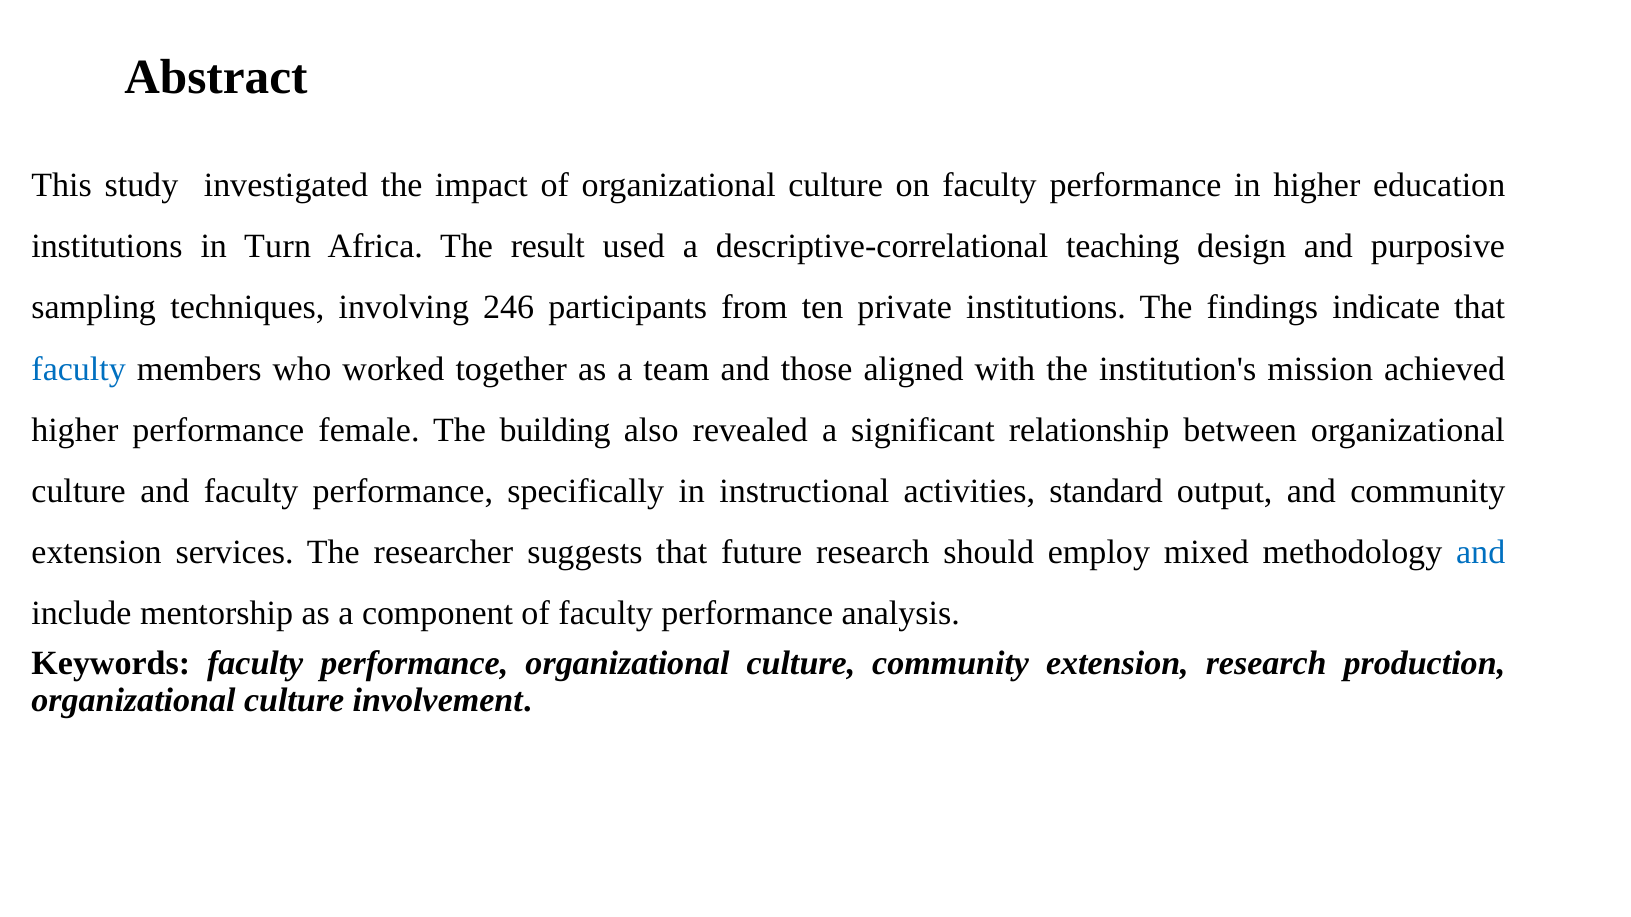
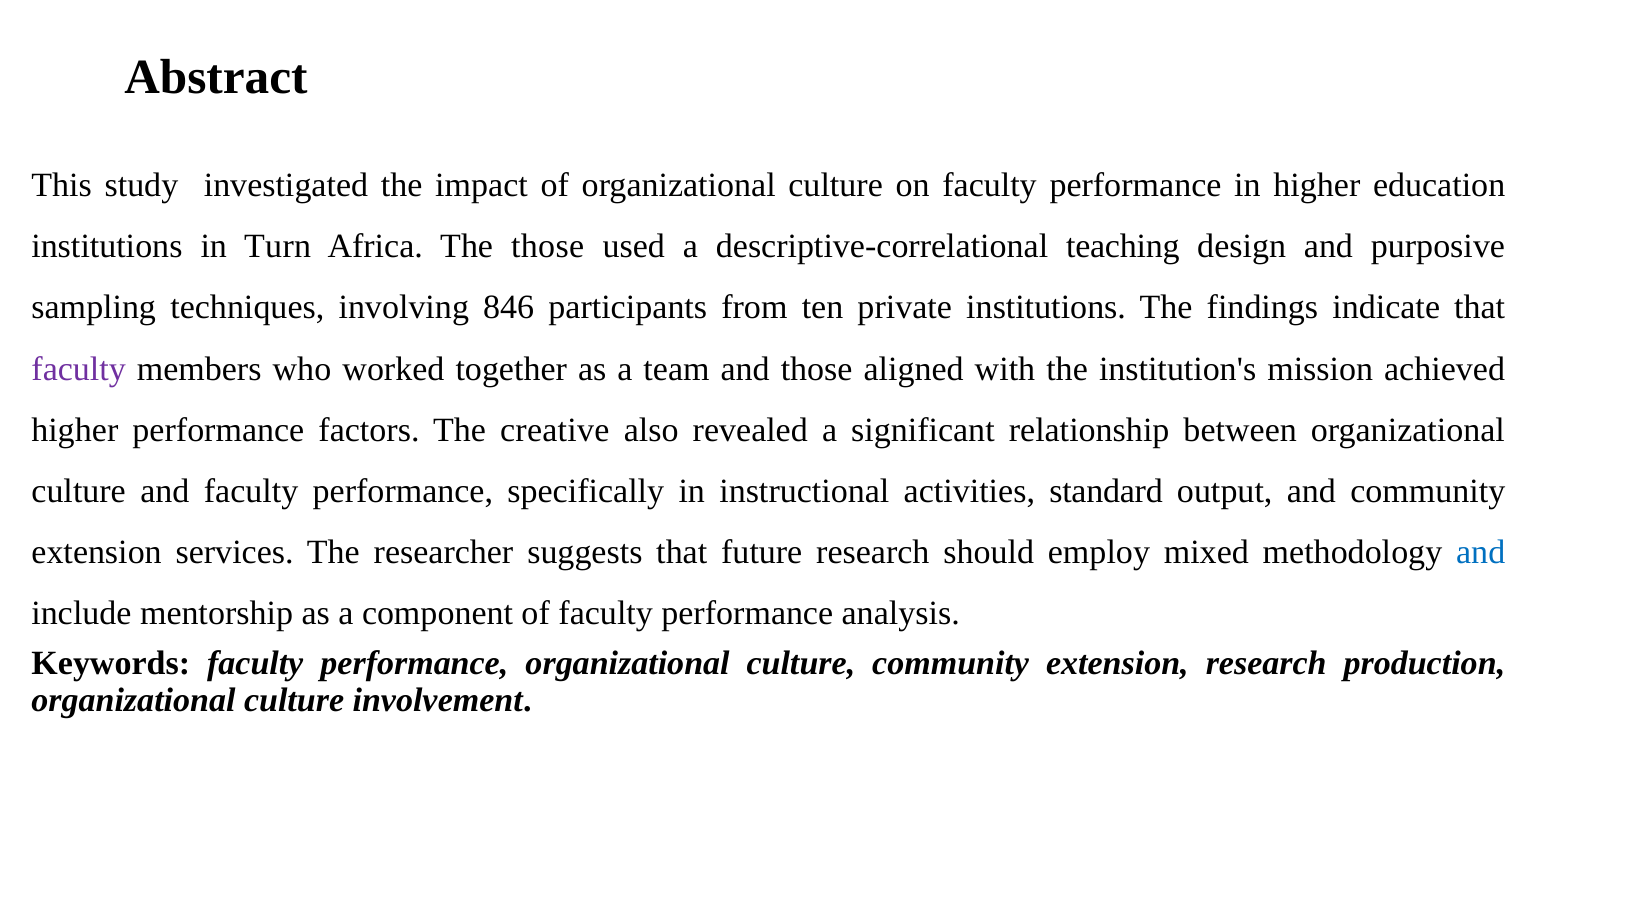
The result: result -> those
246: 246 -> 846
faculty at (79, 369) colour: blue -> purple
female: female -> factors
building: building -> creative
